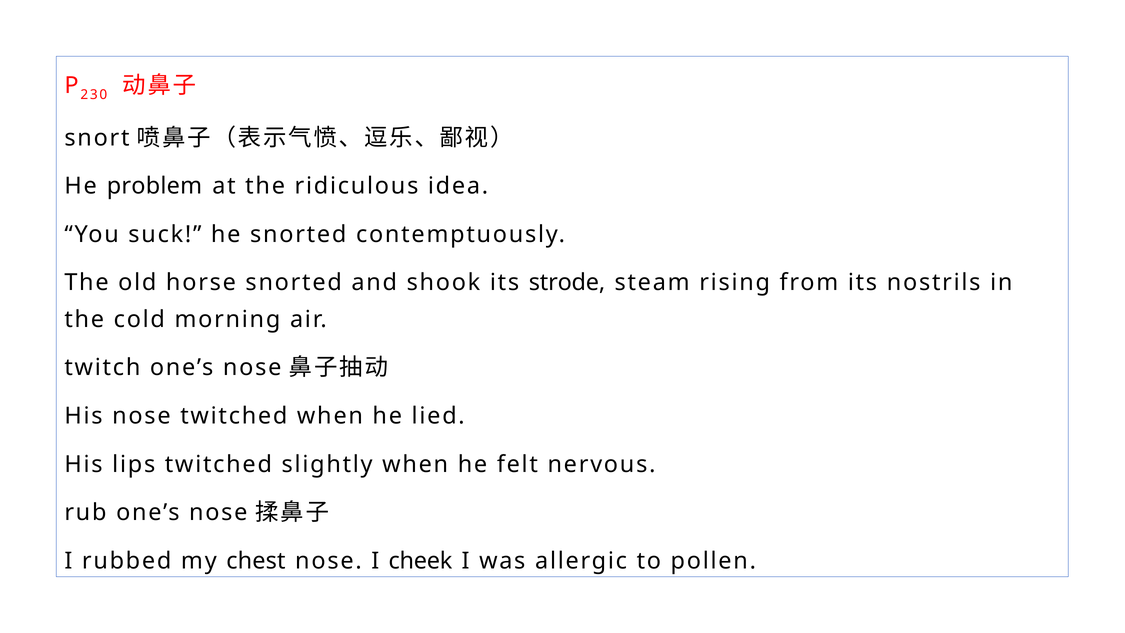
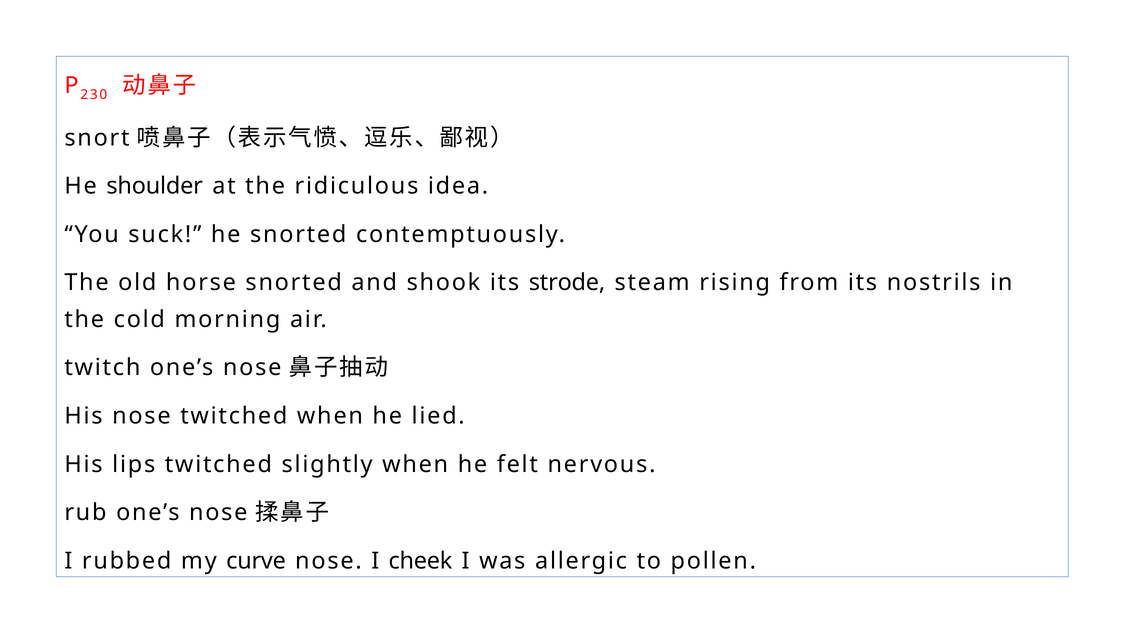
problem: problem -> shoulder
chest: chest -> curve
